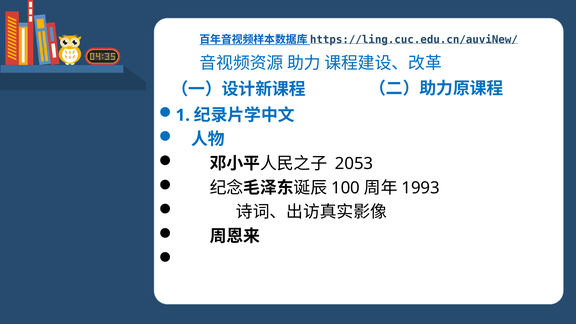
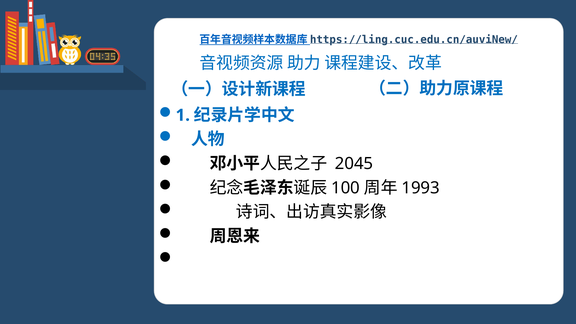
2053: 2053 -> 2045
